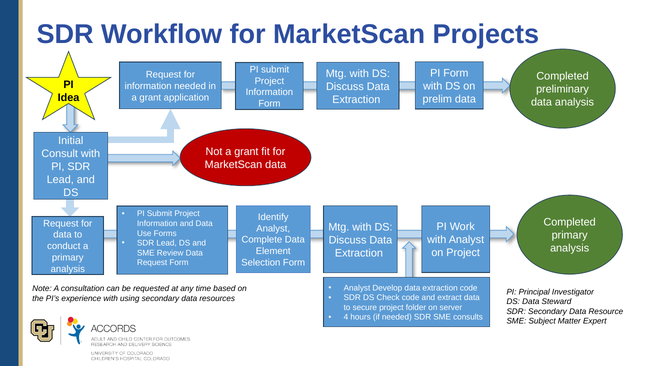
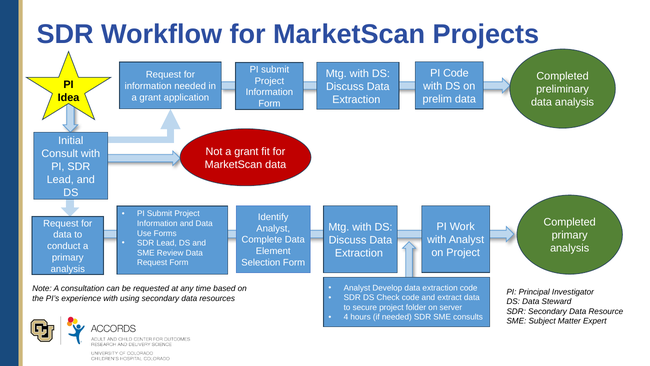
PI Form: Form -> Code
